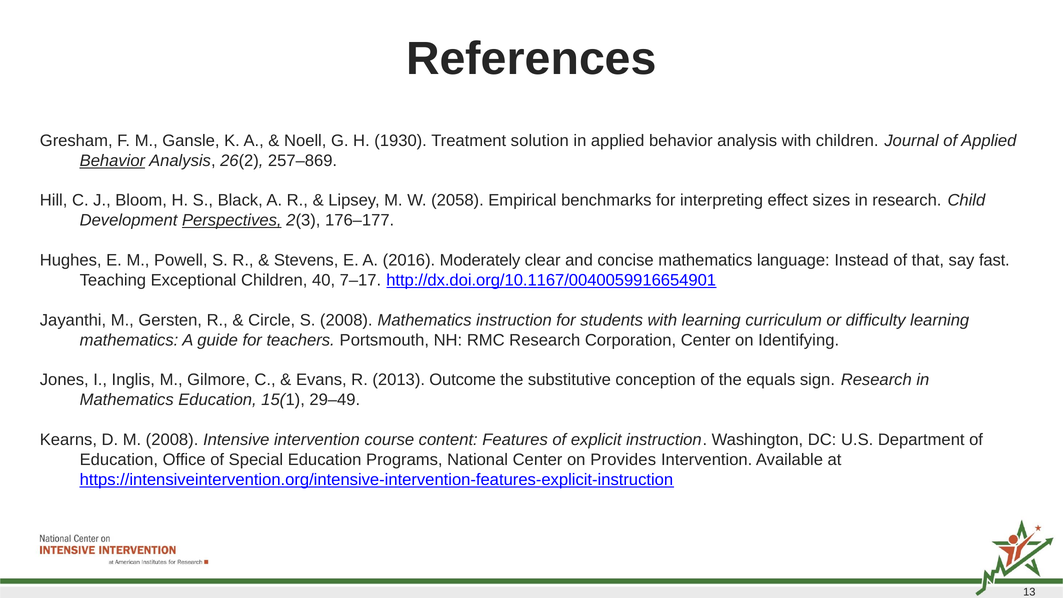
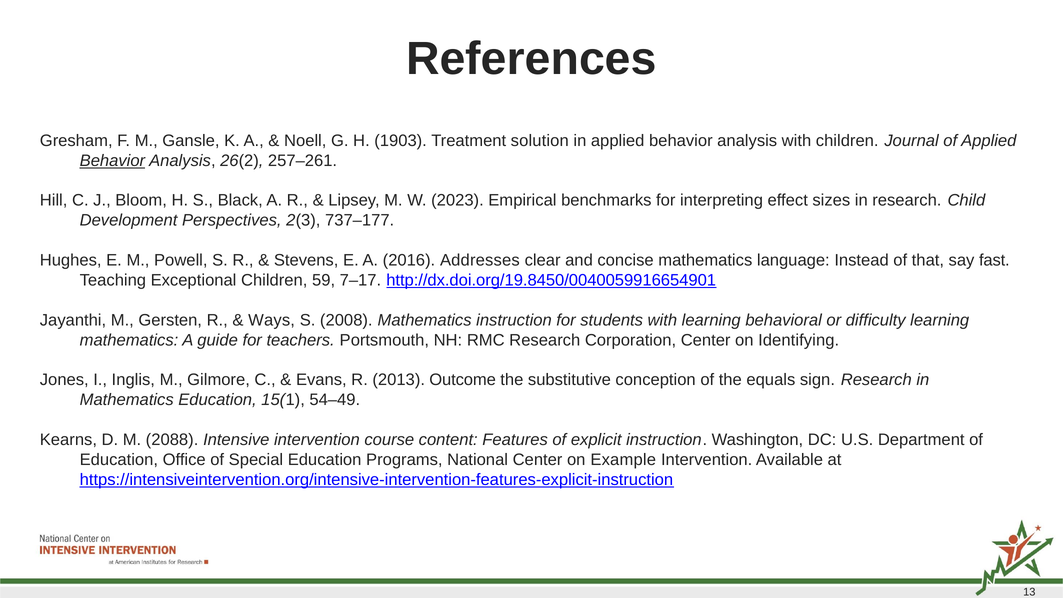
1930: 1930 -> 1903
257–869: 257–869 -> 257–261
2058: 2058 -> 2023
Perspectives underline: present -> none
176–177: 176–177 -> 737–177
Moderately: Moderately -> Addresses
40: 40 -> 59
http://dx.doi.org/10.1167/0040059916654901: http://dx.doi.org/10.1167/0040059916654901 -> http://dx.doi.org/19.8450/0040059916654901
Circle: Circle -> Ways
curriculum: curriculum -> behavioral
29–49: 29–49 -> 54–49
M 2008: 2008 -> 2088
Provides: Provides -> Example
